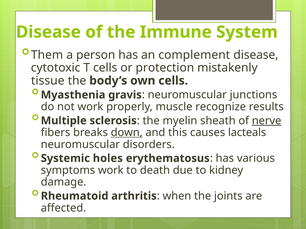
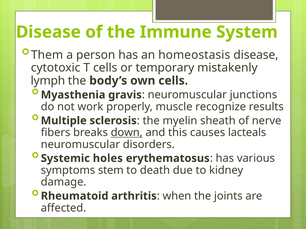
complement: complement -> homeostasis
protection: protection -> temporary
tissue: tissue -> lymph
nerve underline: present -> none
symptoms work: work -> stem
